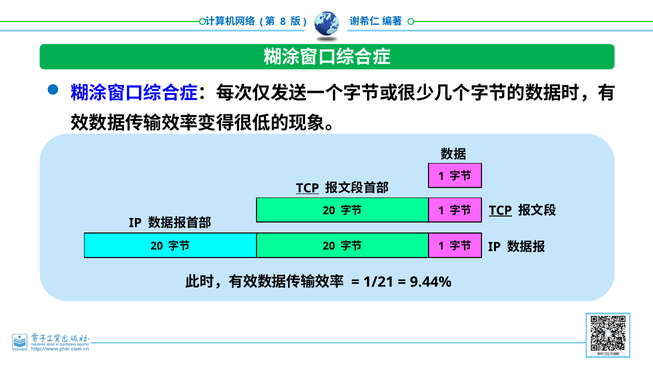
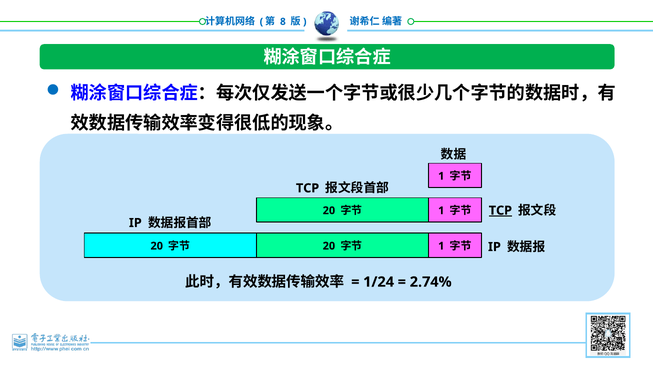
TCP at (308, 188) underline: present -> none
1/21: 1/21 -> 1/24
9.44%: 9.44% -> 2.74%
